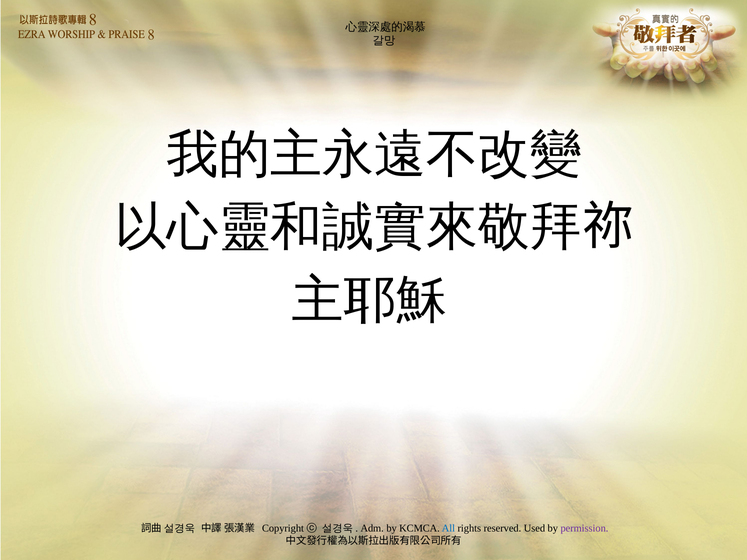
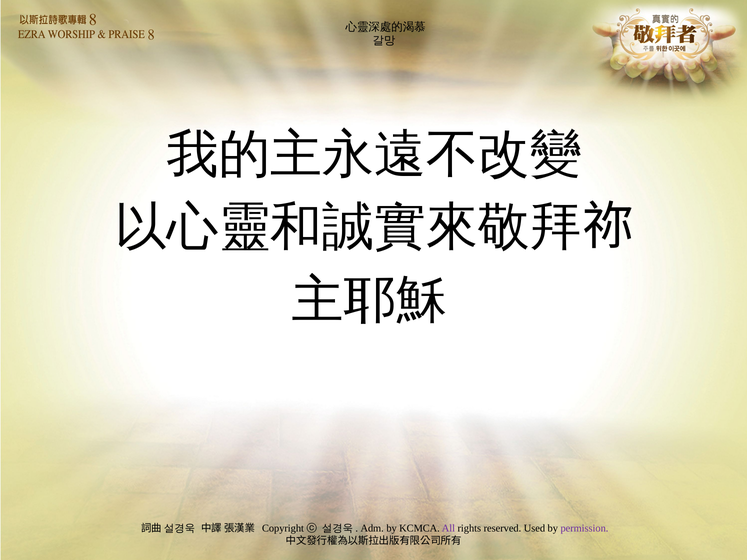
All colour: blue -> purple
